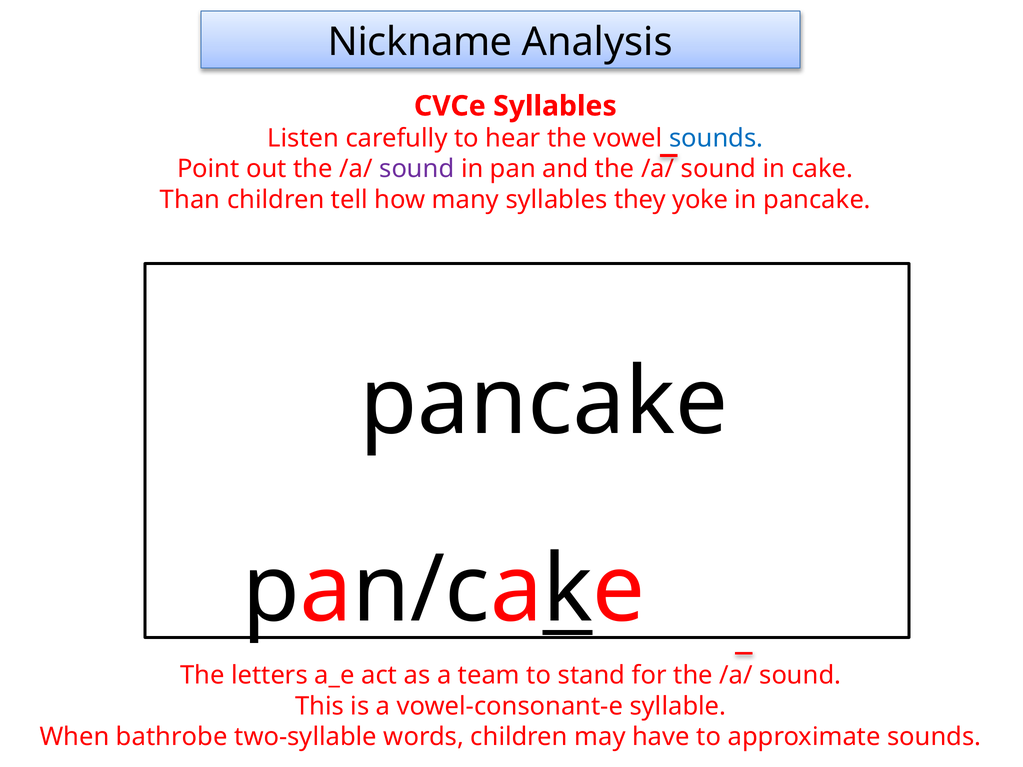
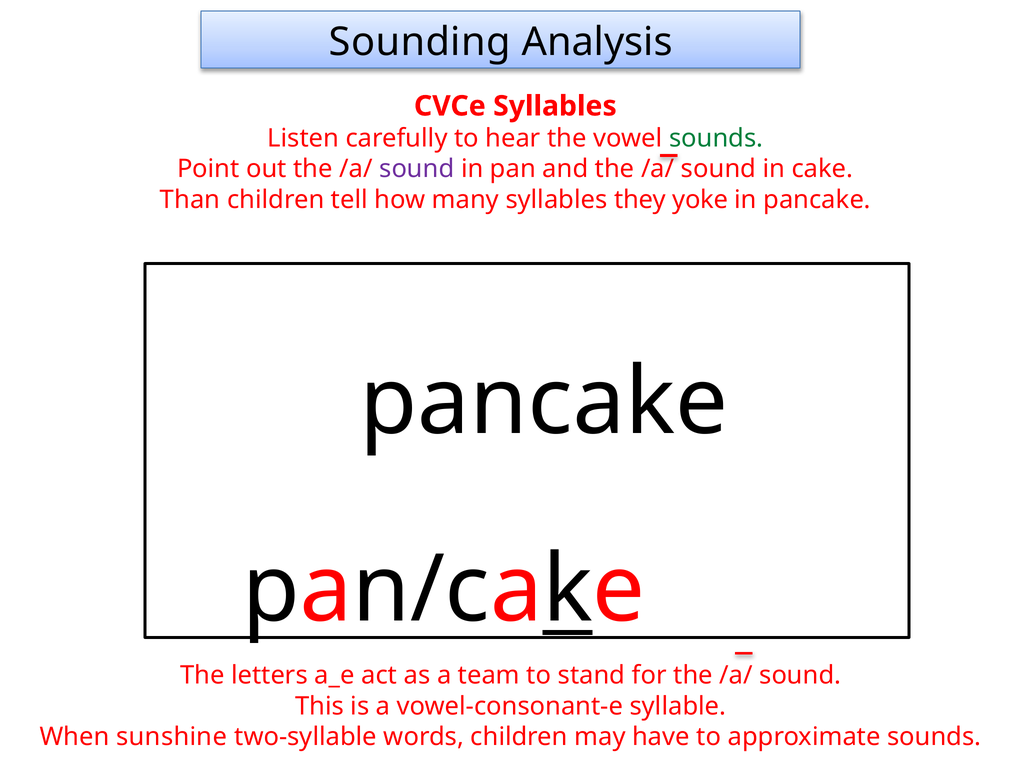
Nickname: Nickname -> Sounding
sounds at (716, 138) colour: blue -> green
bathrobe: bathrobe -> sunshine
